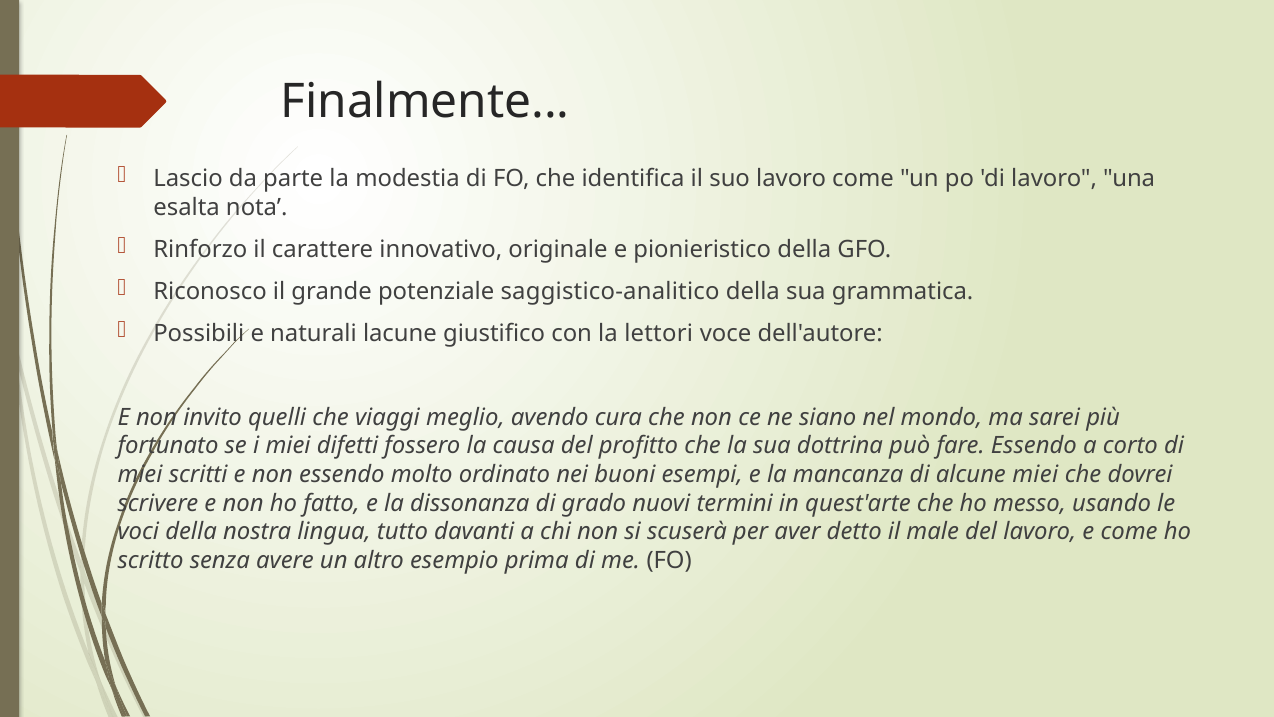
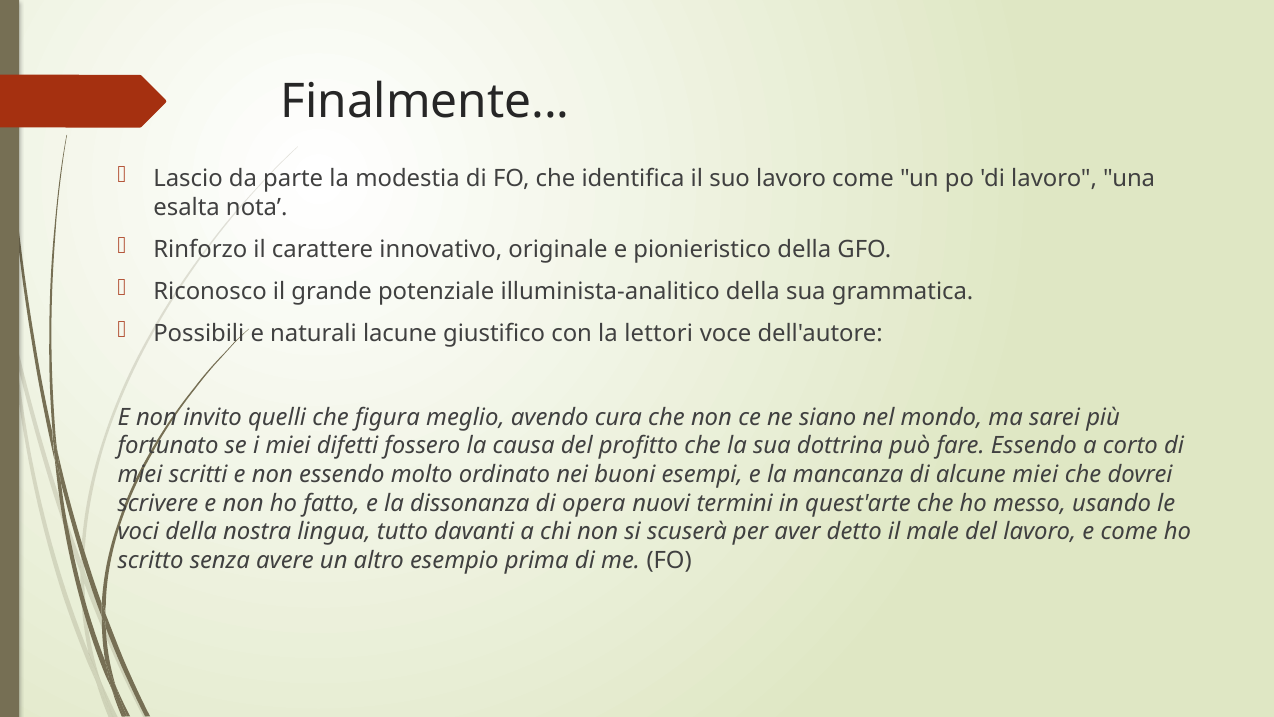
saggistico-analitico: saggistico-analitico -> illuminista-analitico
viaggi: viaggi -> figura
grado: grado -> opera
